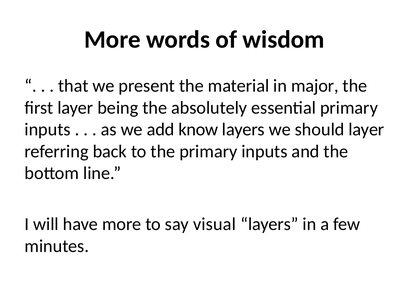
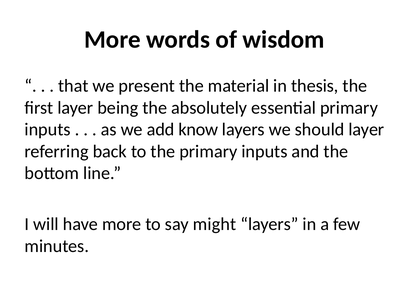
major: major -> thesis
visual: visual -> might
